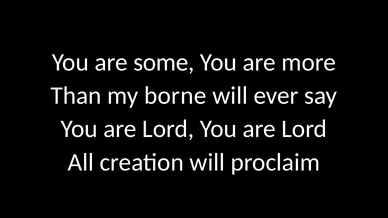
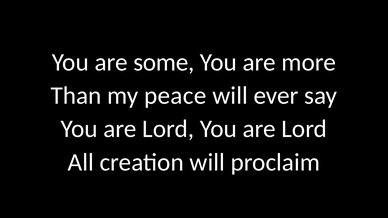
borne: borne -> peace
